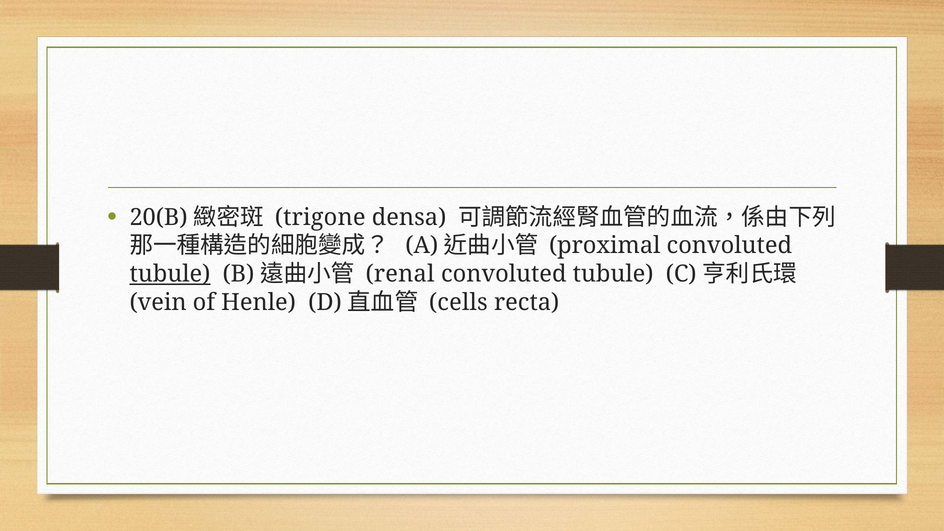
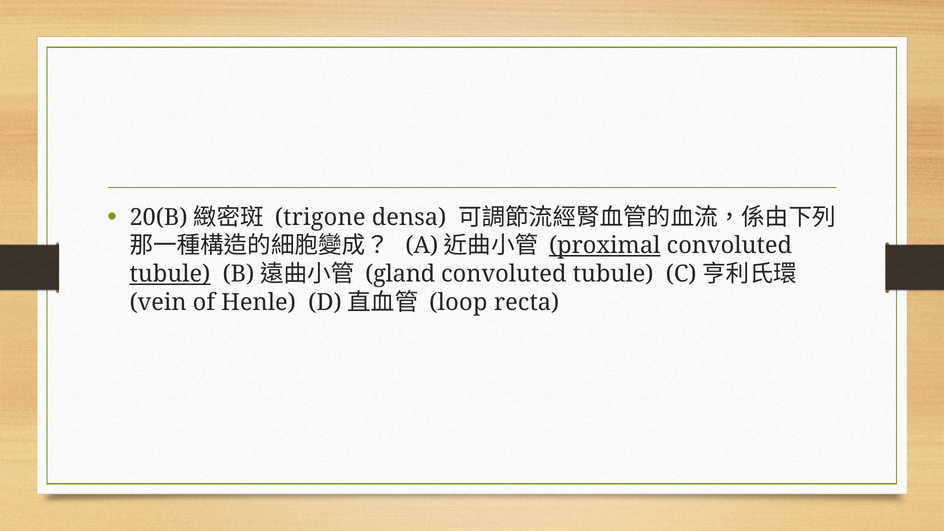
proximal underline: none -> present
renal: renal -> gland
cells: cells -> loop
